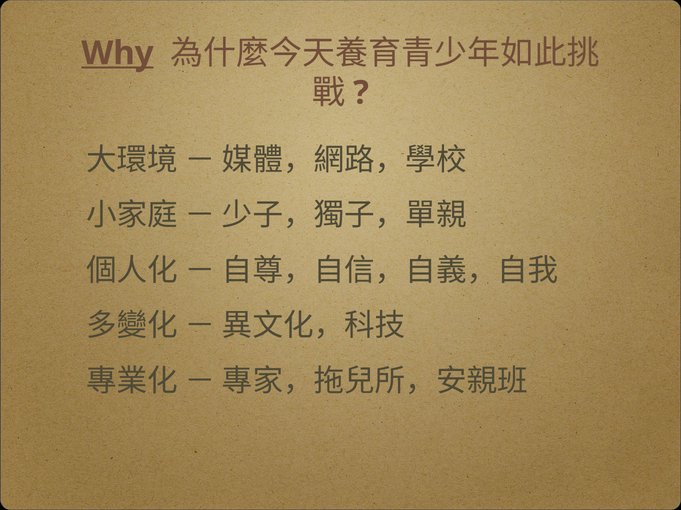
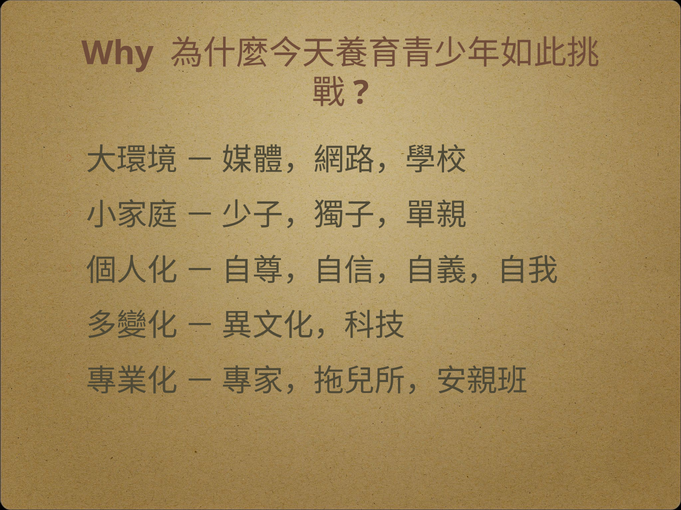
Why underline: present -> none
